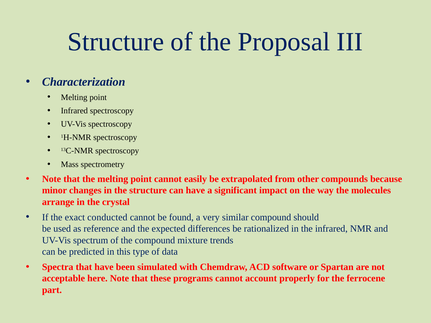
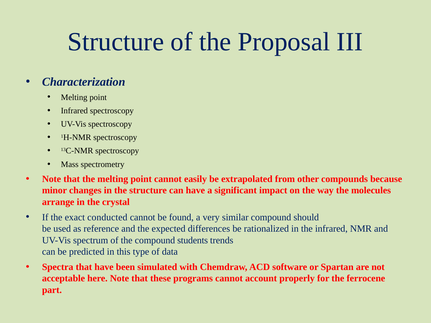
mixture: mixture -> students
